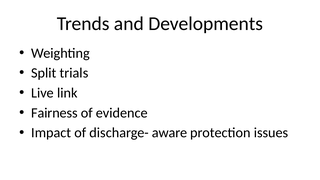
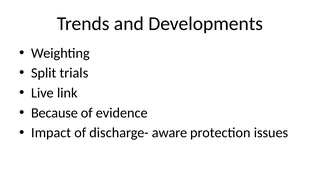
Fairness: Fairness -> Because
